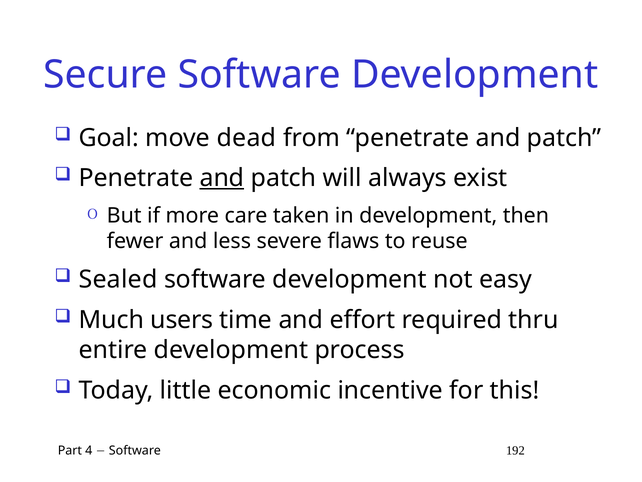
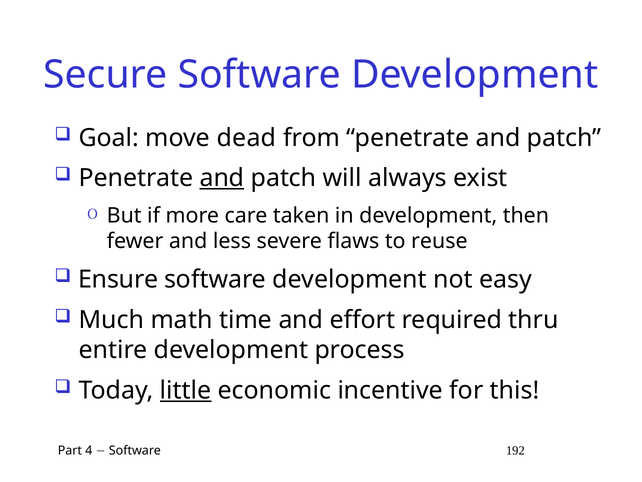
Sealed: Sealed -> Ensure
users: users -> math
little underline: none -> present
